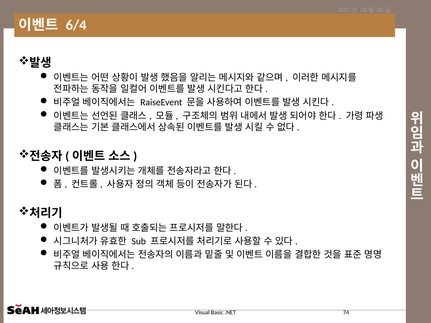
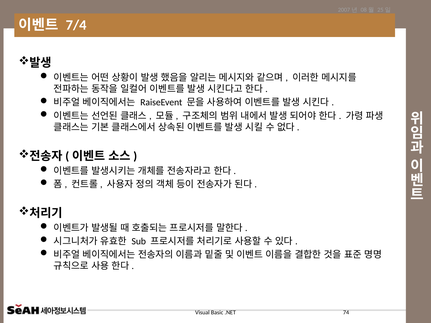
6/4: 6/4 -> 7/4
